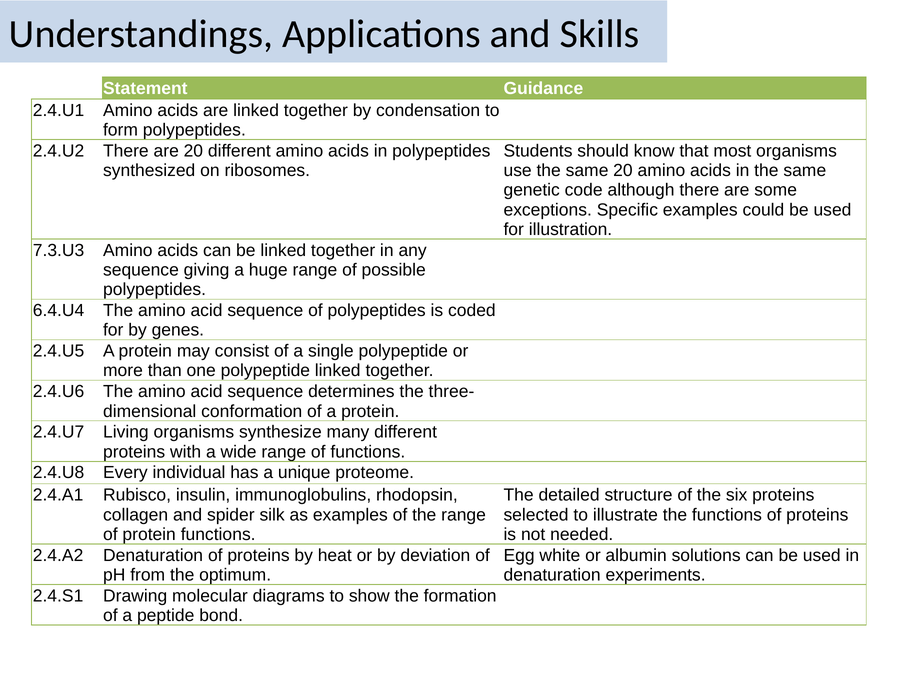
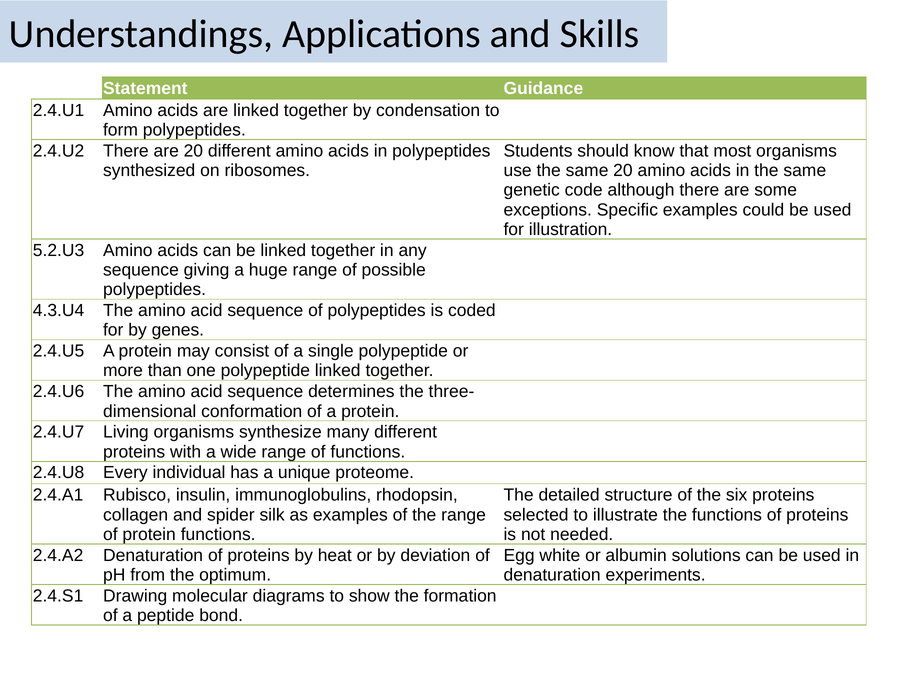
7.3.U3: 7.3.U3 -> 5.2.U3
6.4.U4: 6.4.U4 -> 4.3.U4
